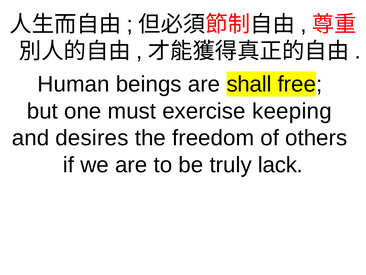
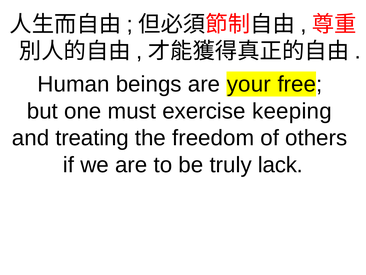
shall: shall -> your
desires: desires -> treating
